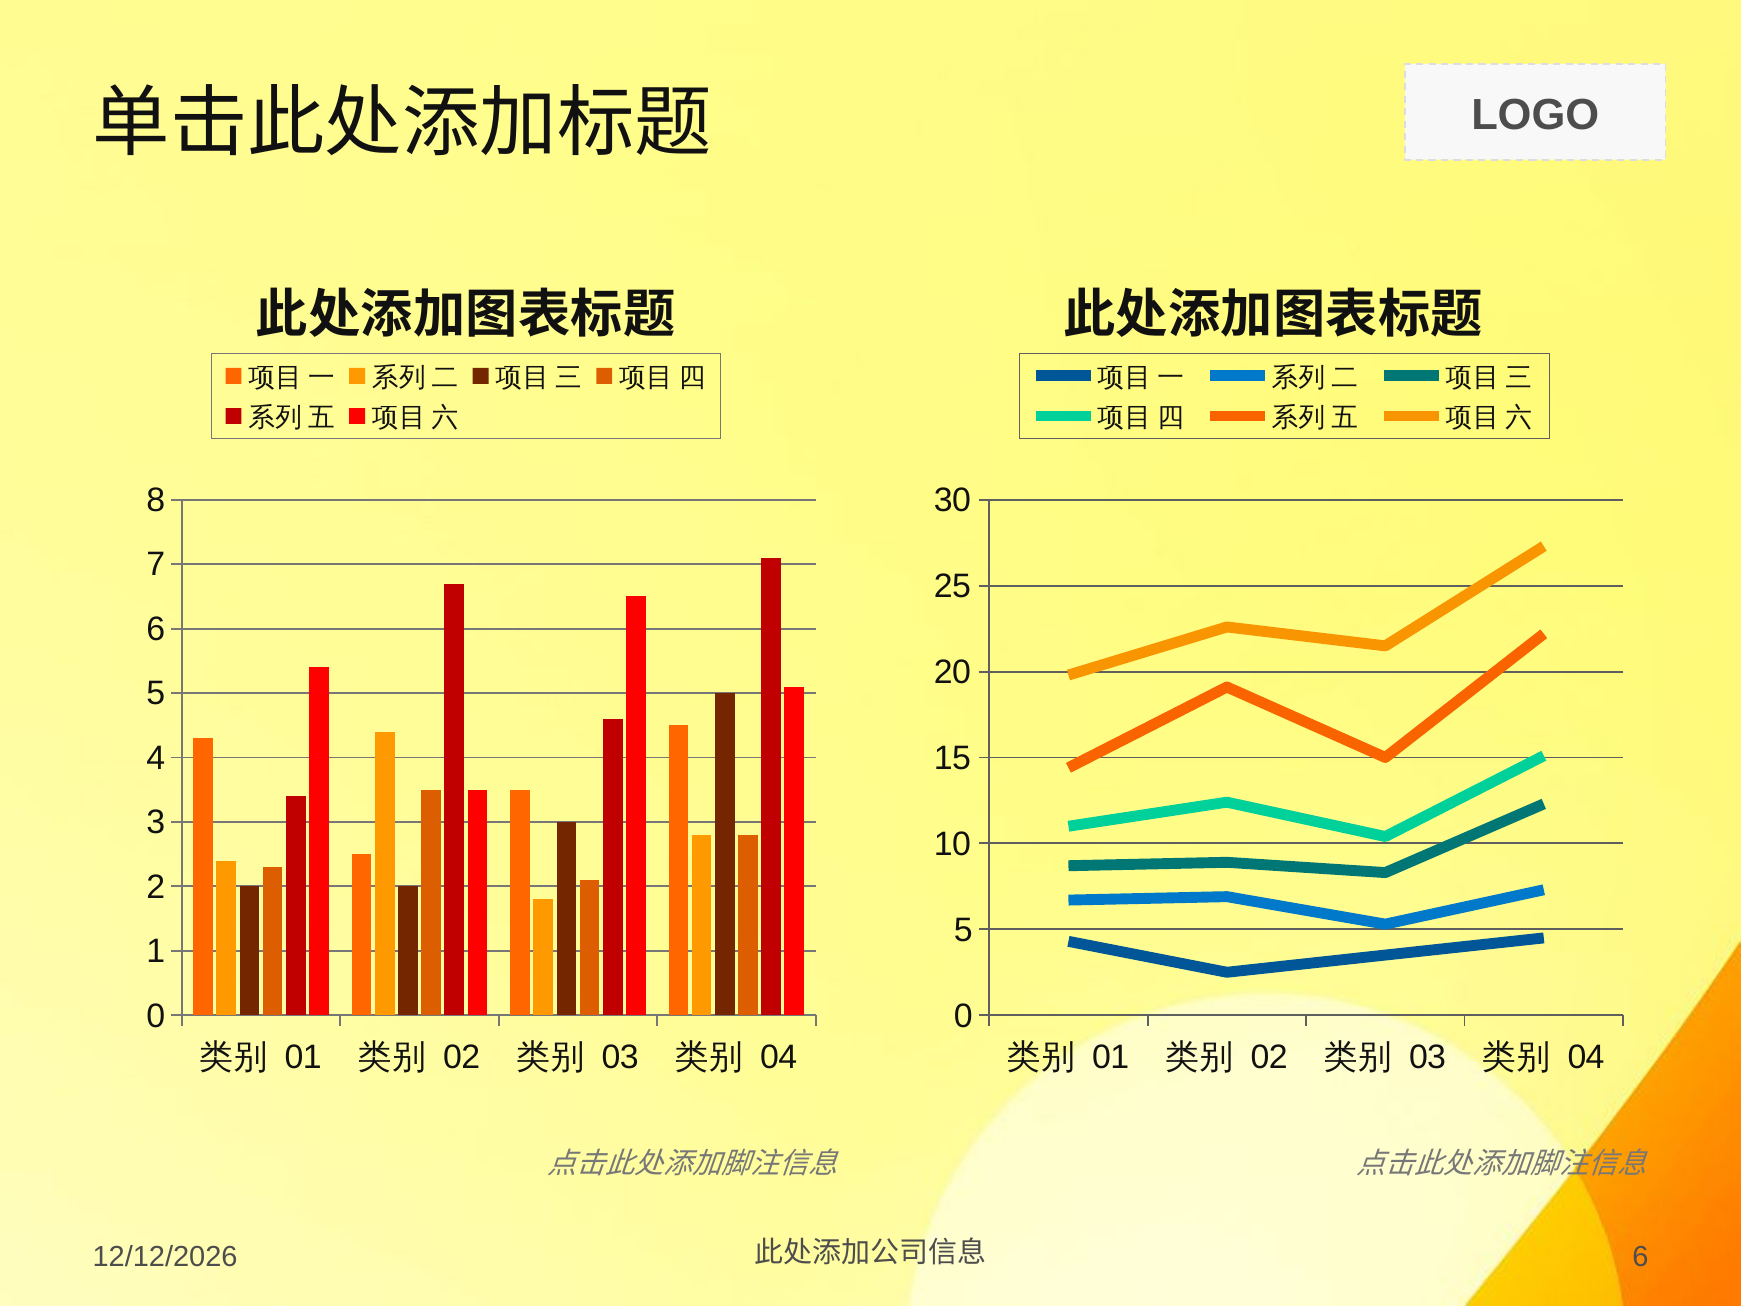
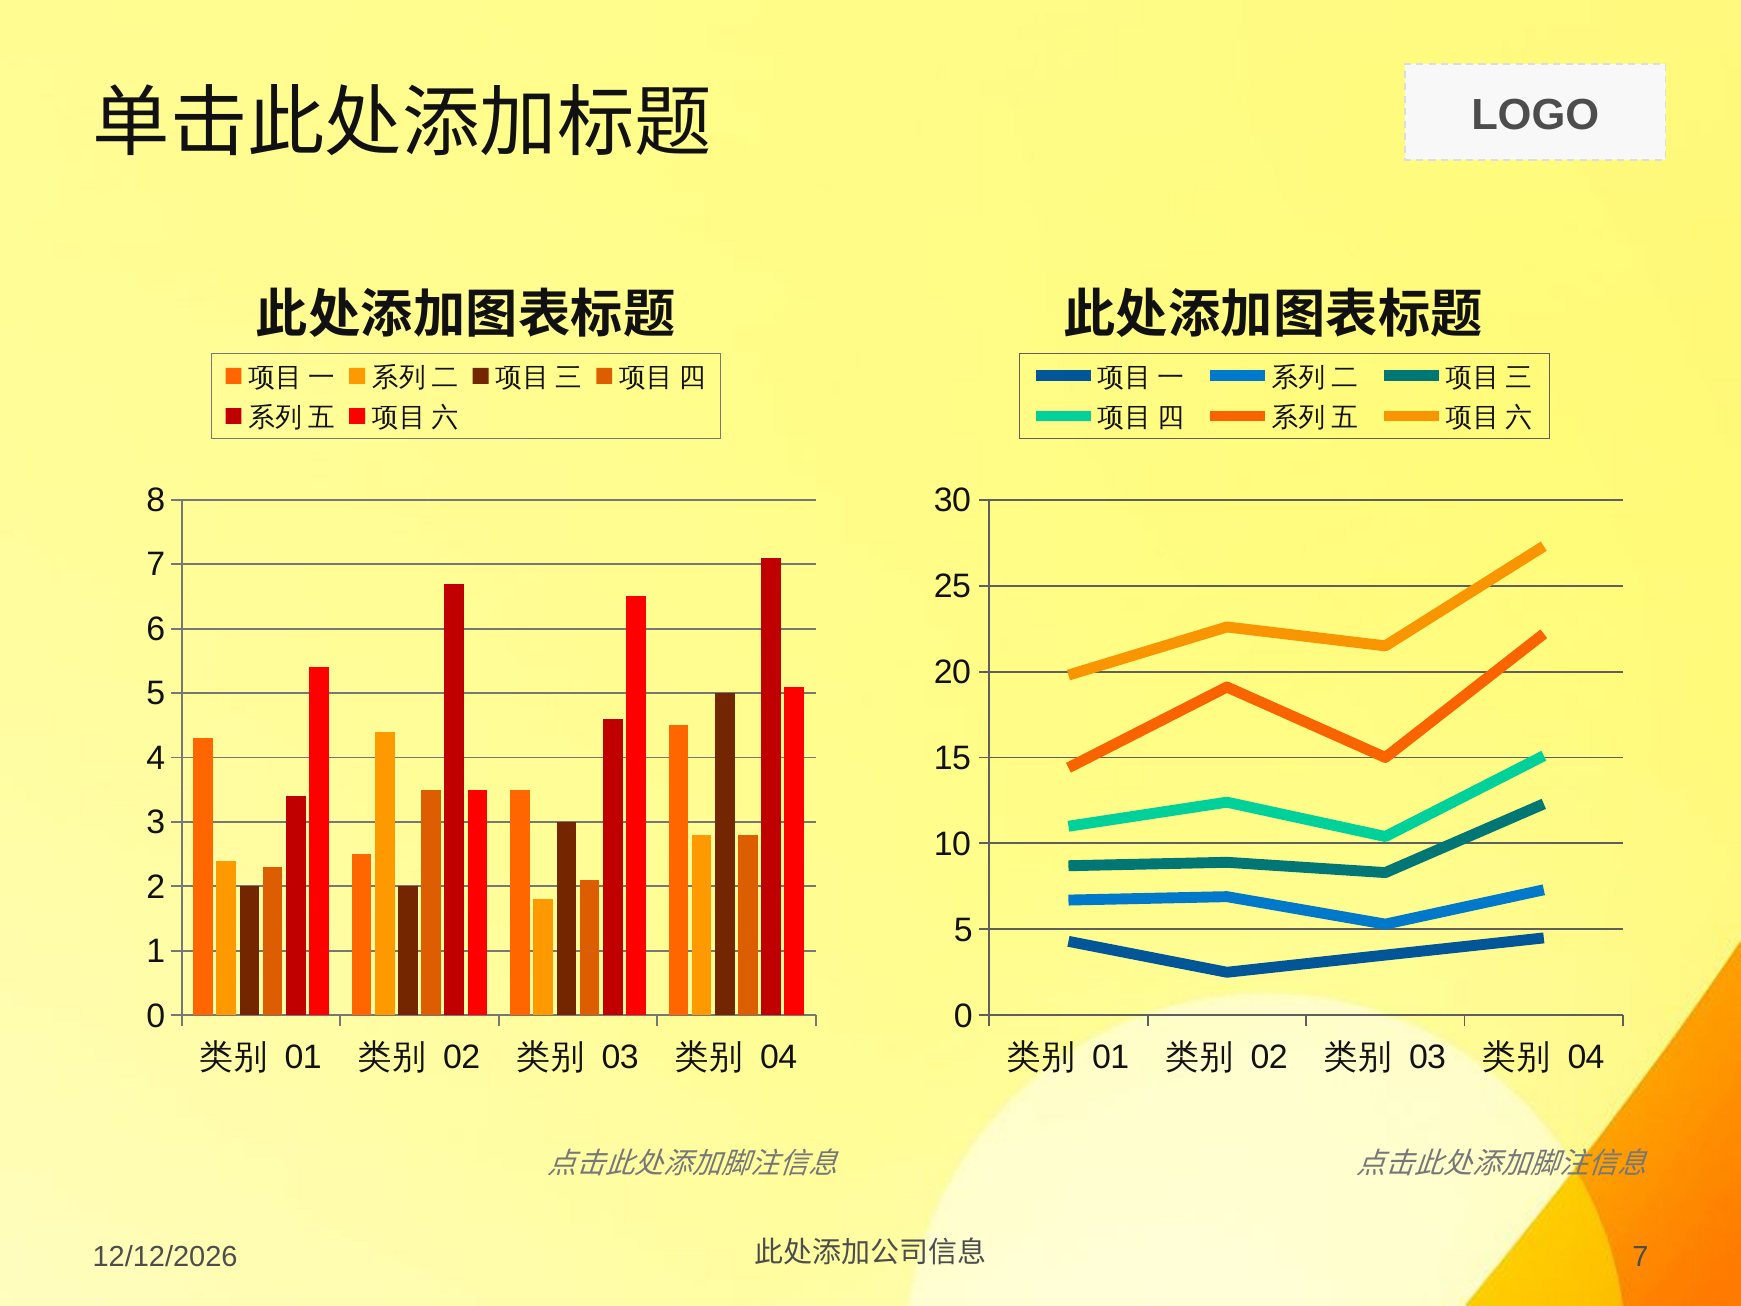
6 at (1640, 1256): 6 -> 7
